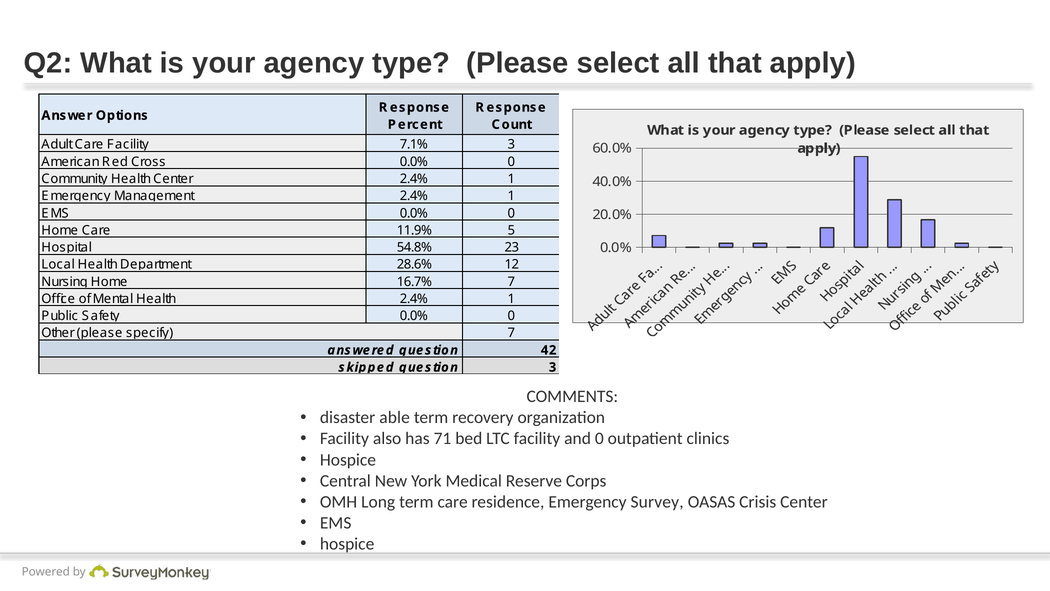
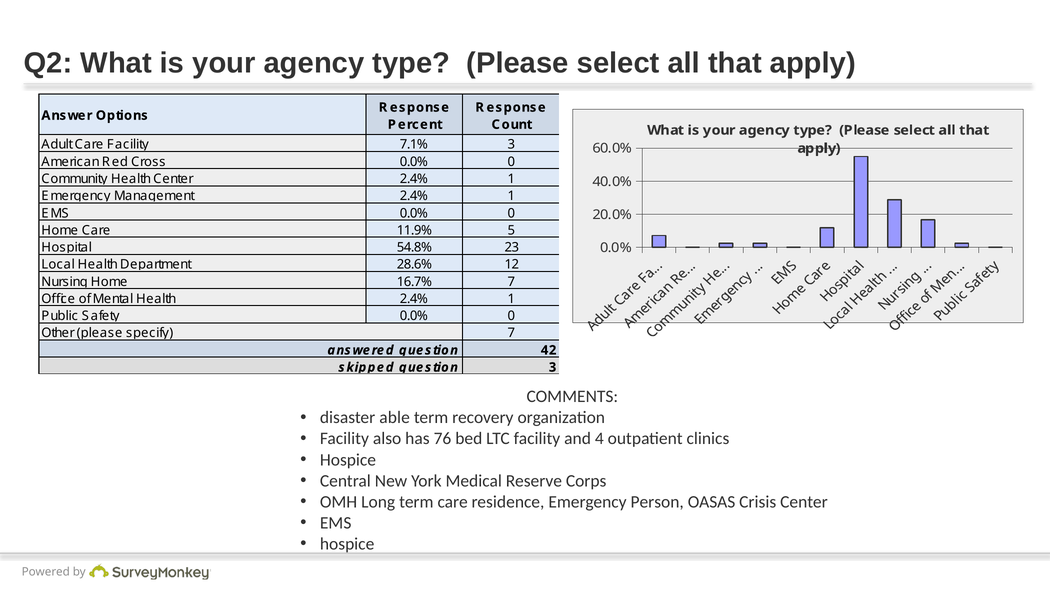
71: 71 -> 76
and 0: 0 -> 4
Survey: Survey -> Person
